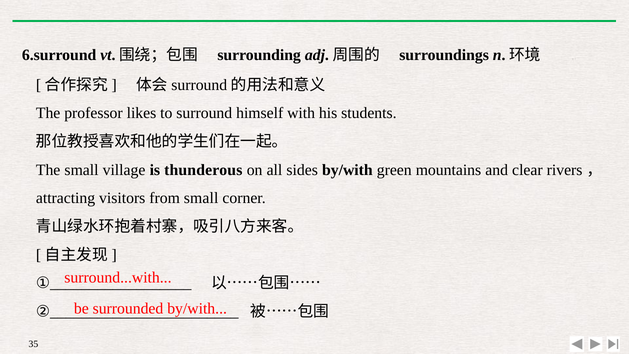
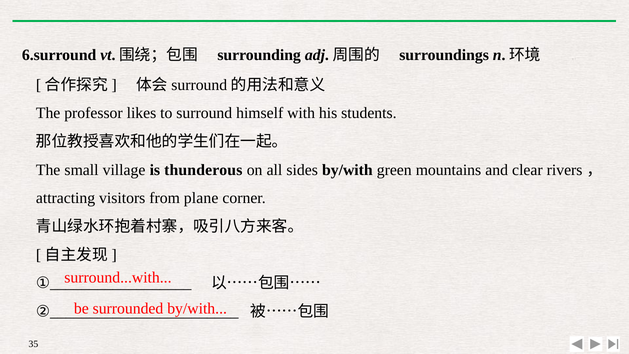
from small: small -> plane
